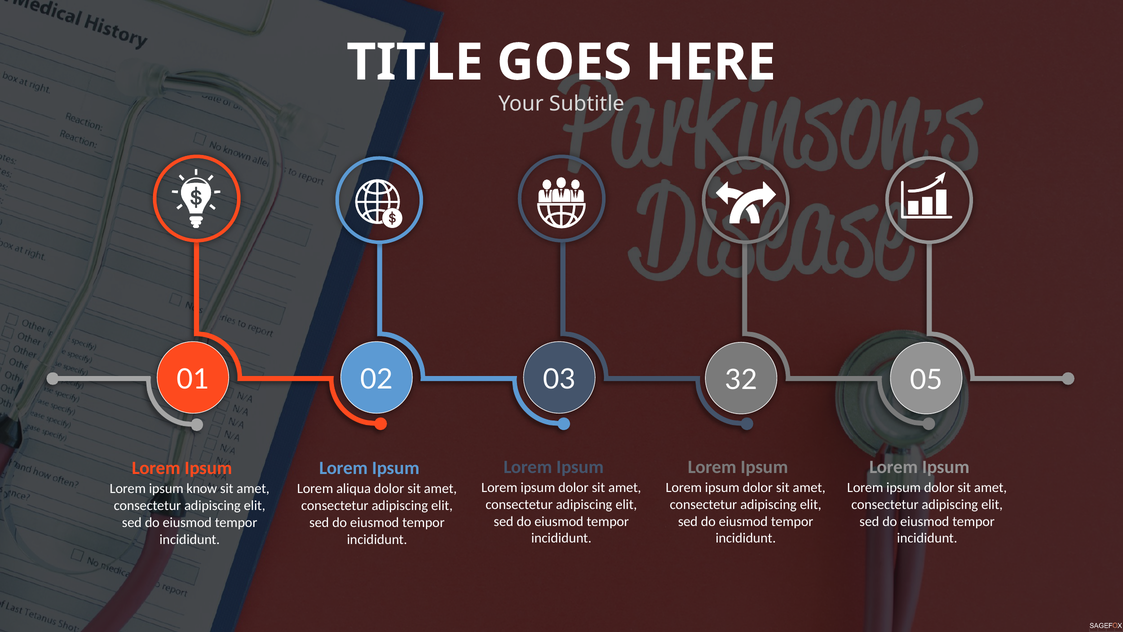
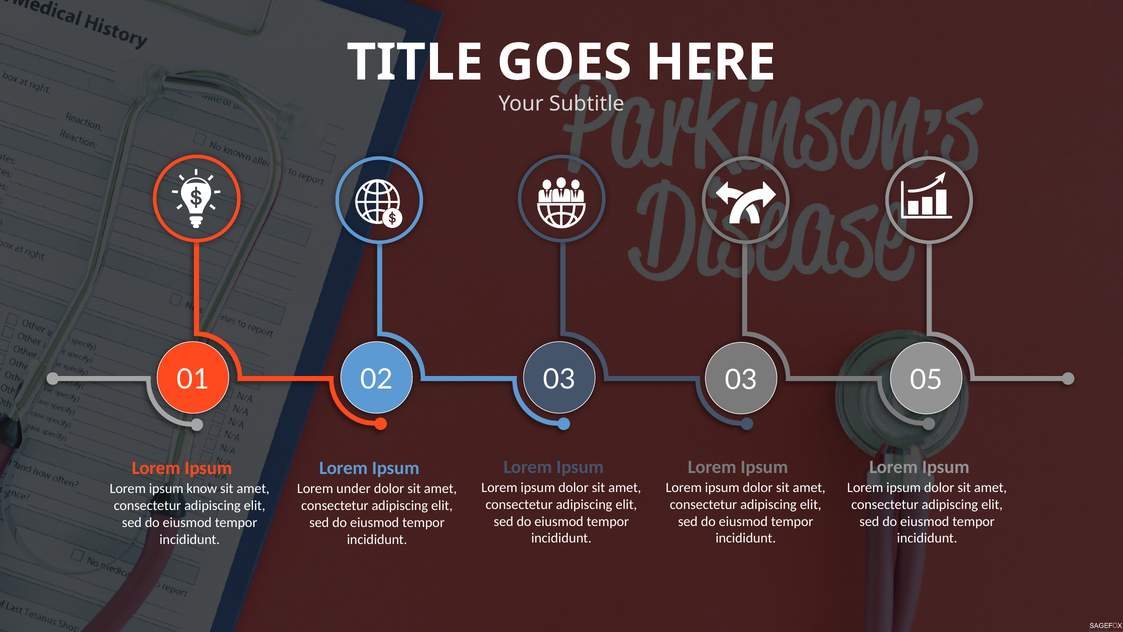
03 32: 32 -> 03
aliqua: aliqua -> under
